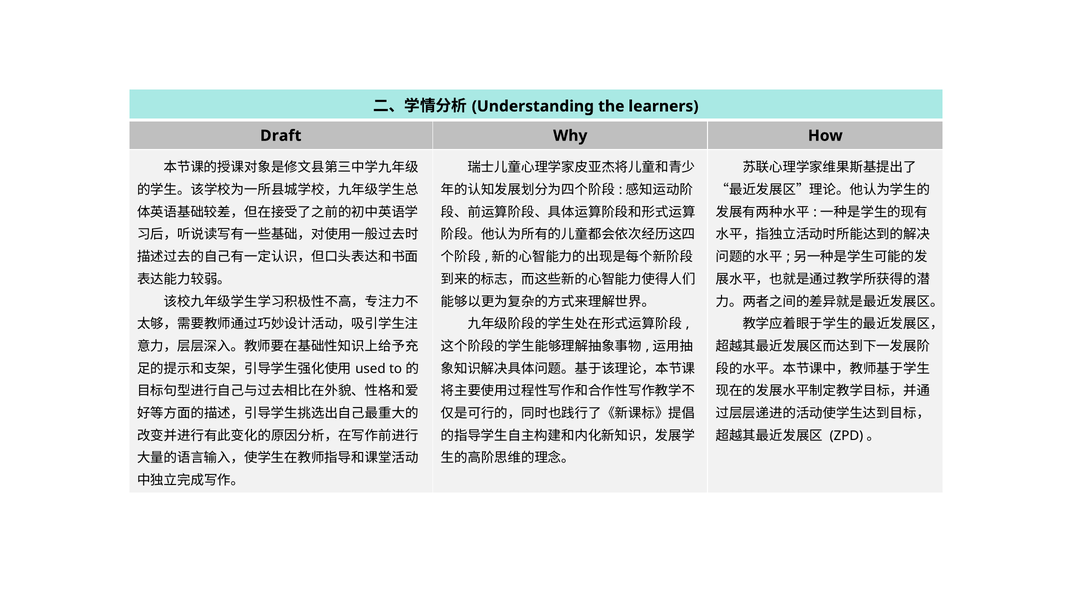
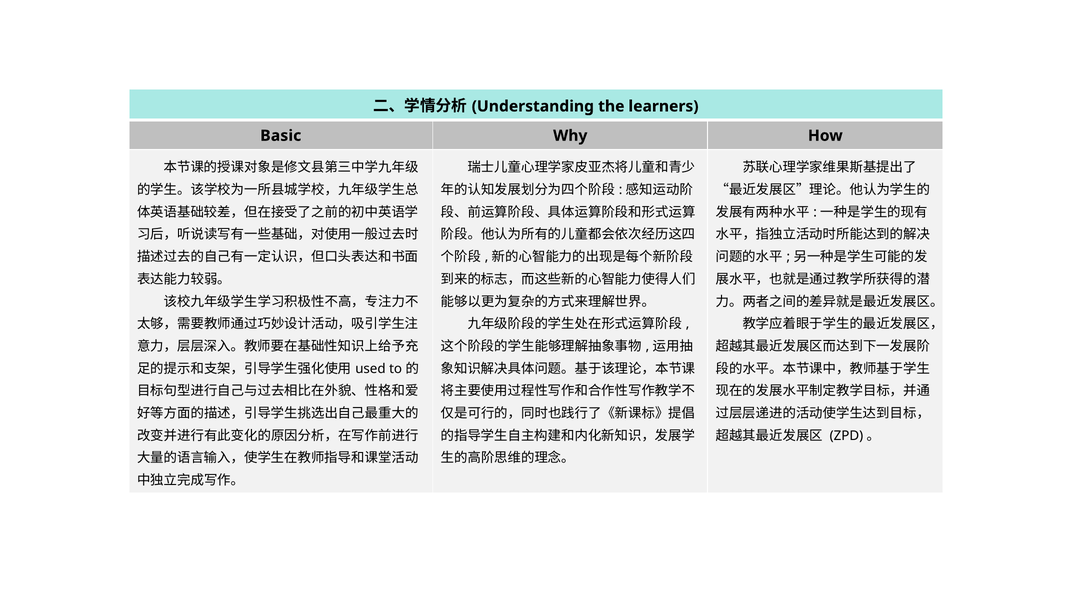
Draft: Draft -> Basic
